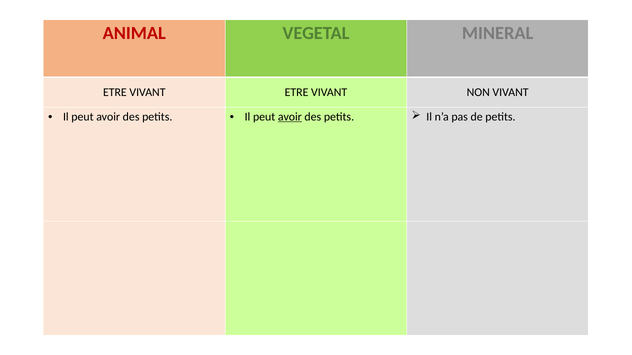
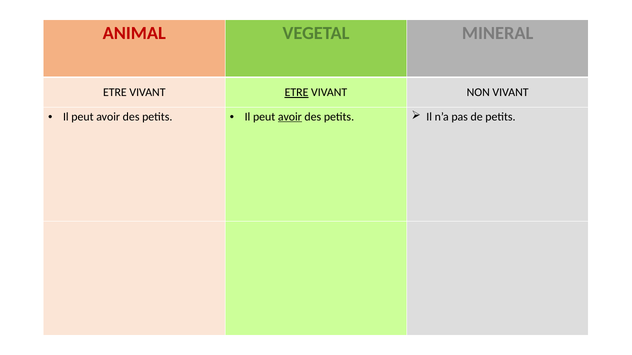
ETRE at (297, 92) underline: none -> present
